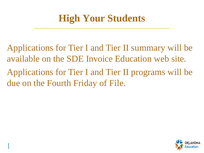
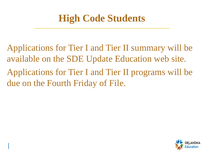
Your: Your -> Code
Invoice: Invoice -> Update
